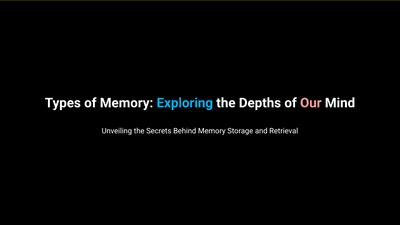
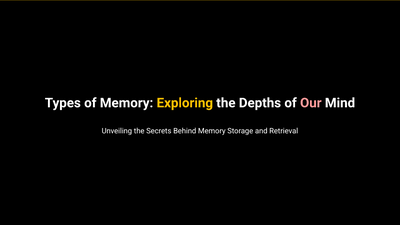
Exploring colour: light blue -> yellow
